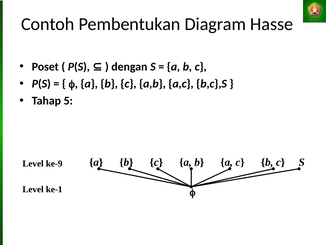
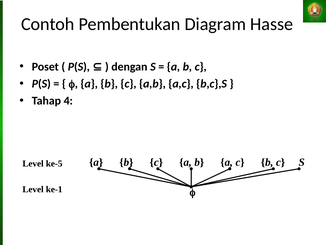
5: 5 -> 4
ke-9: ke-9 -> ke-5
